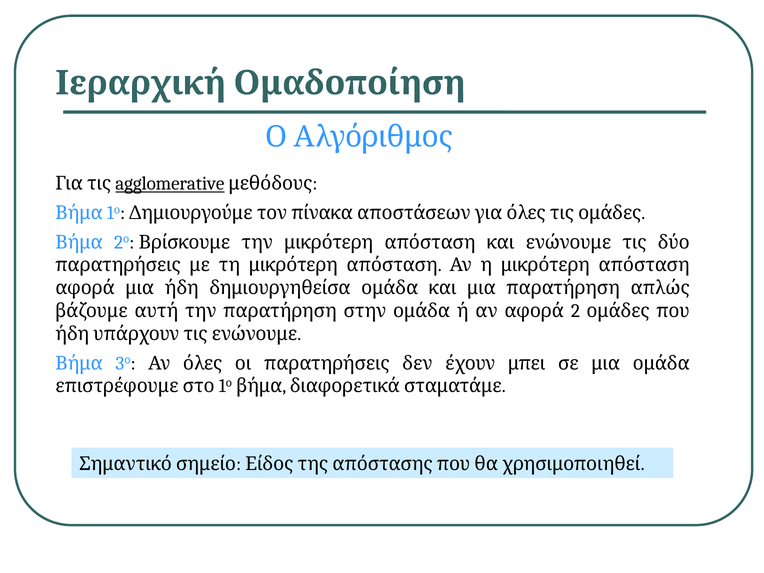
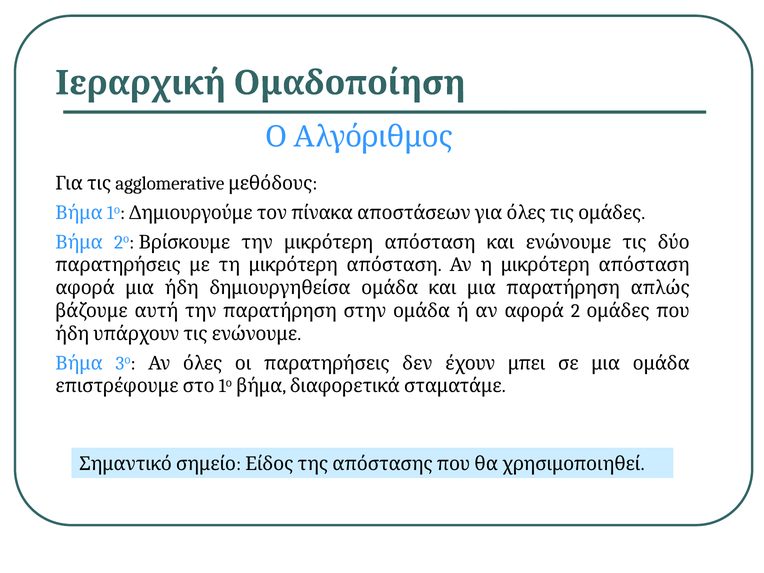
agglomerative underline: present -> none
